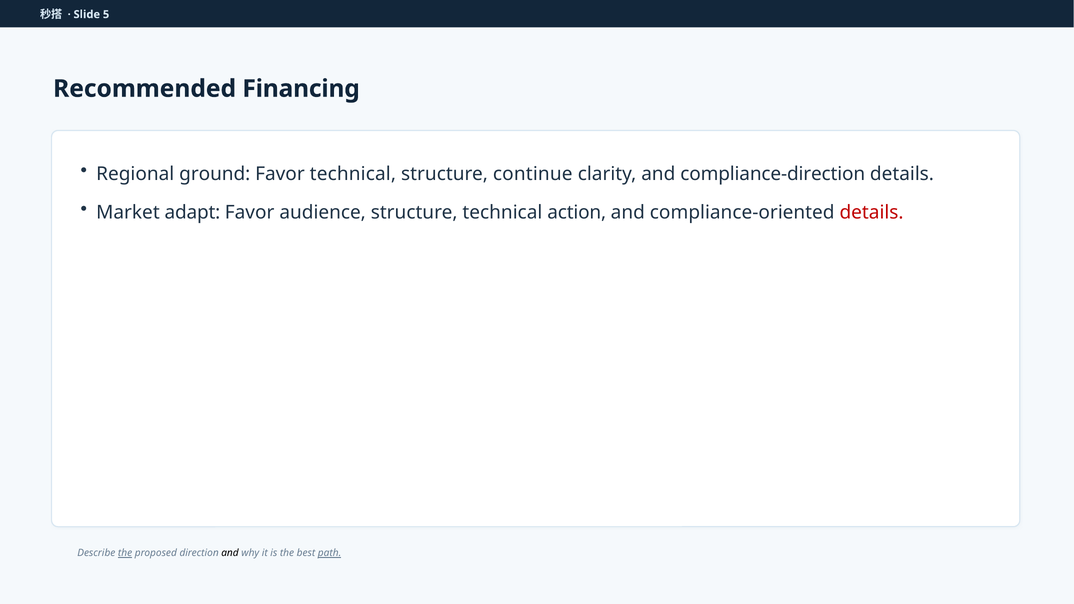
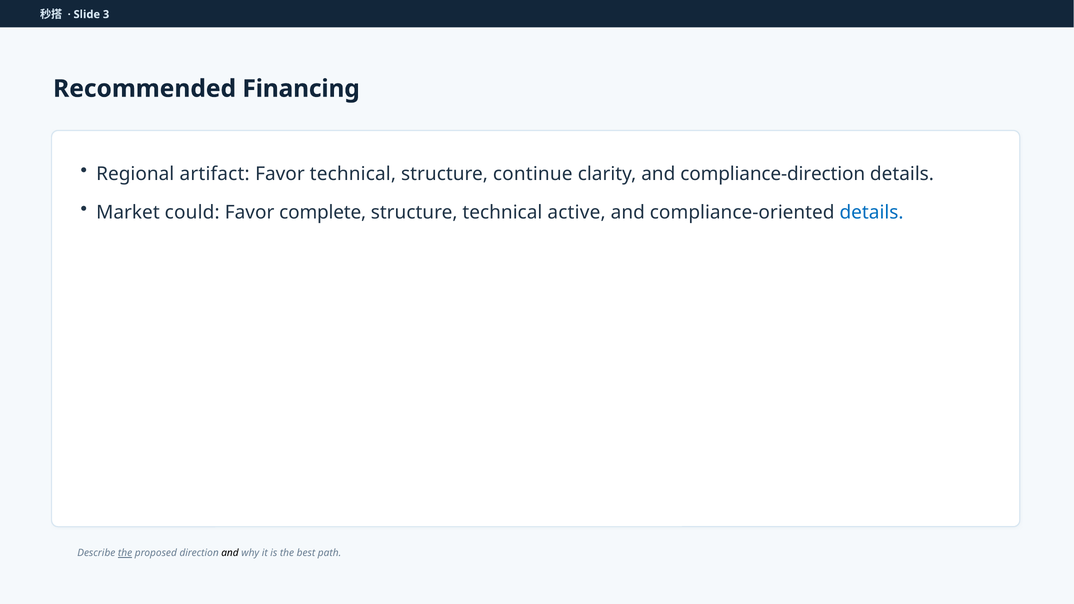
5: 5 -> 3
ground: ground -> artifact
adapt: adapt -> could
audience: audience -> complete
action: action -> active
details at (872, 212) colour: red -> blue
path underline: present -> none
